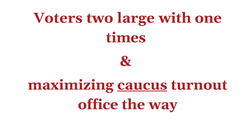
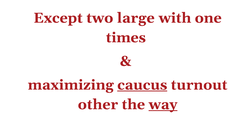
Voters: Voters -> Except
office: office -> other
way underline: none -> present
